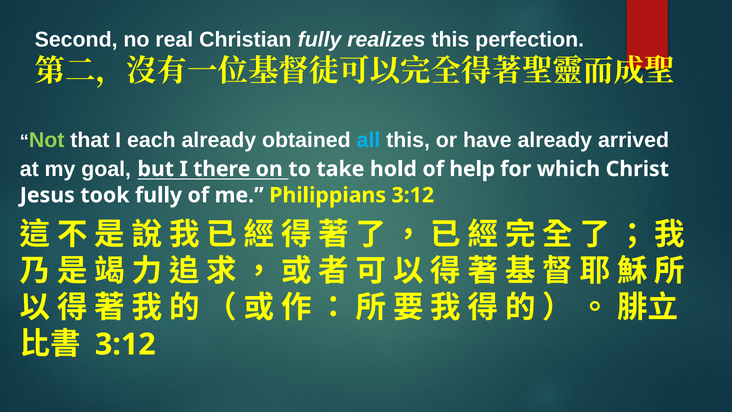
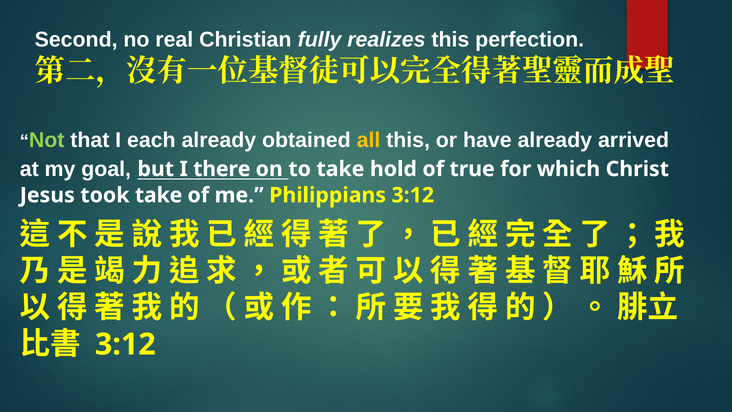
all colour: light blue -> yellow
help: help -> true
took fully: fully -> take
